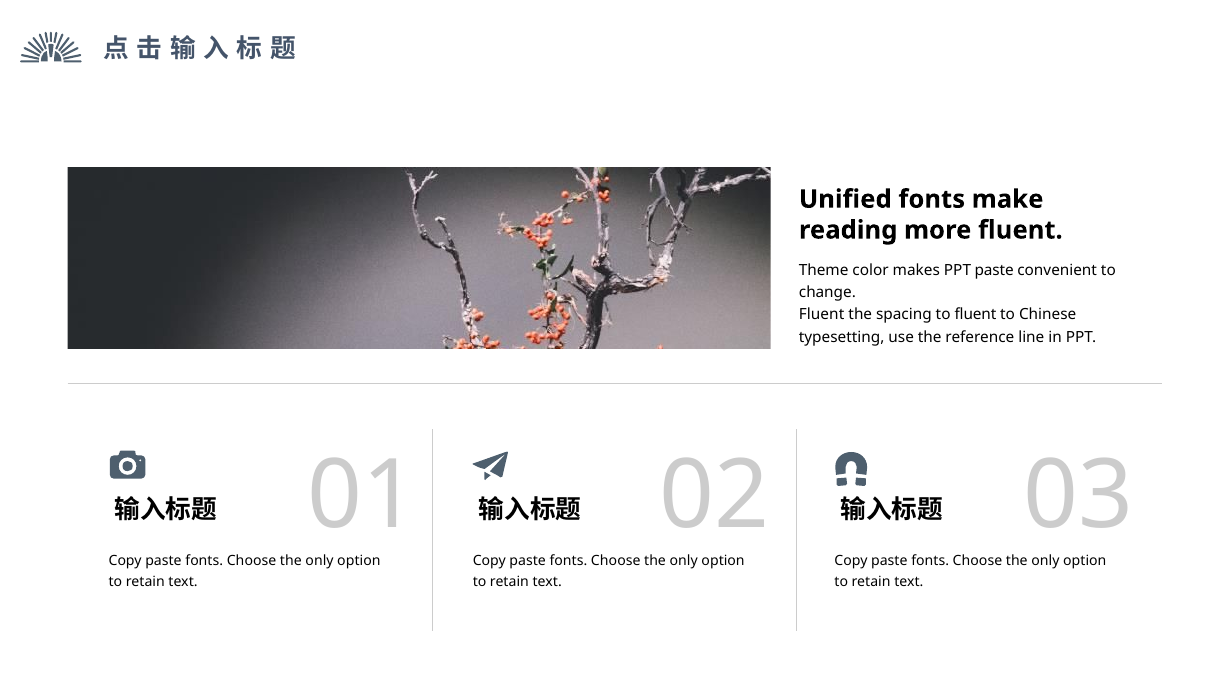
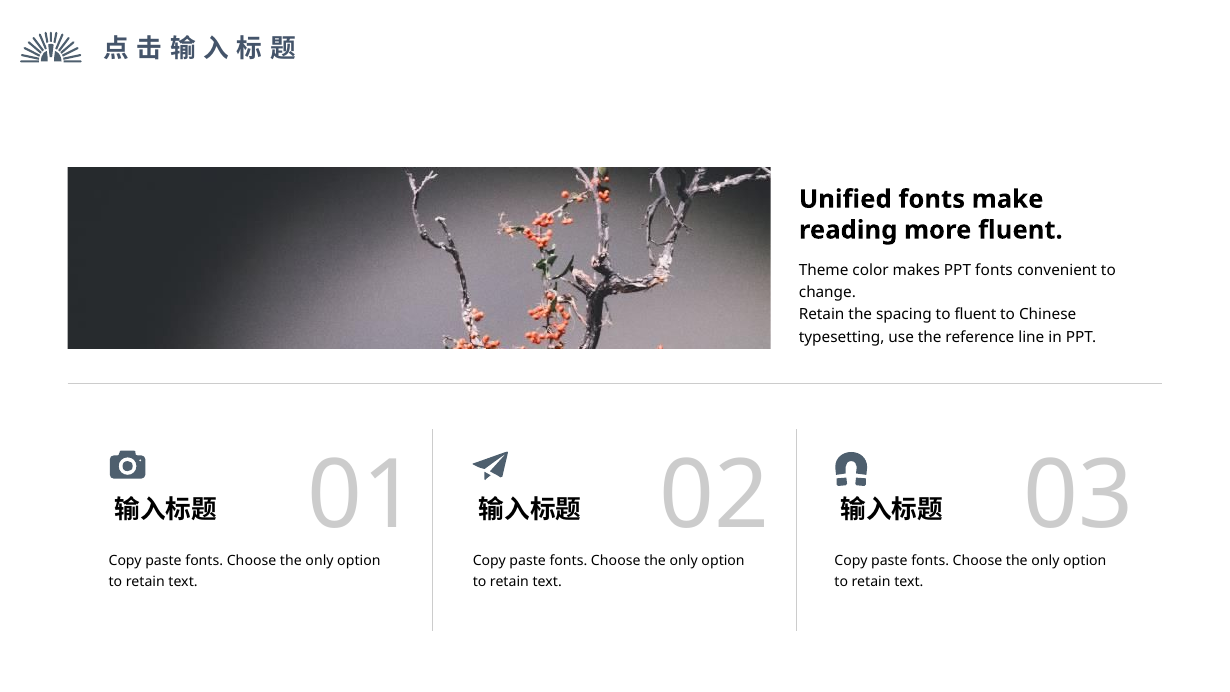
PPT paste: paste -> fonts
Fluent at (822, 315): Fluent -> Retain
